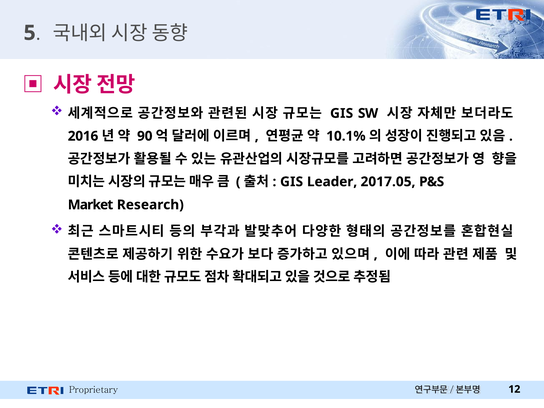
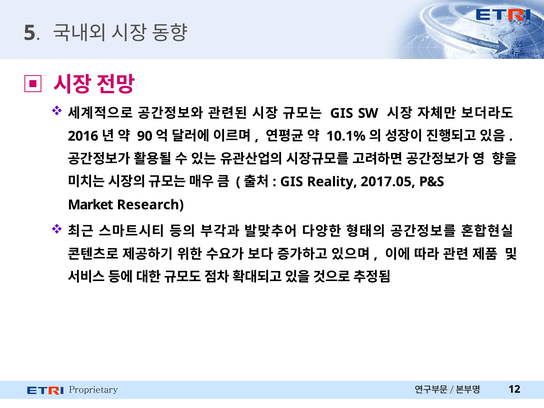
Leader: Leader -> Reality
